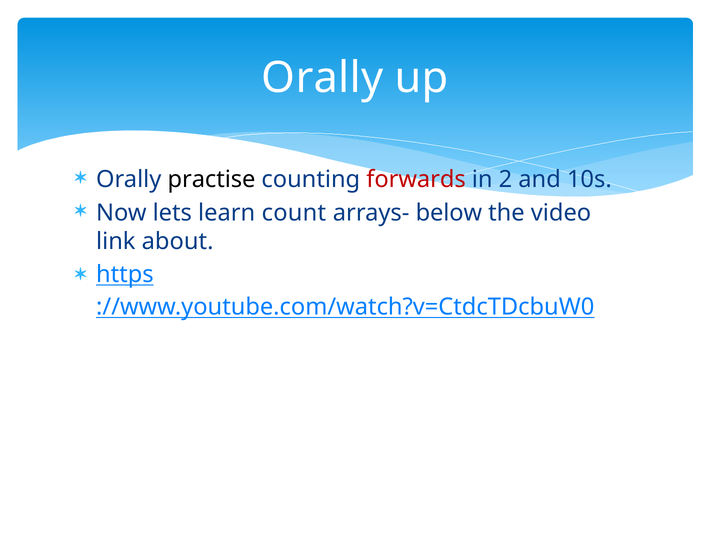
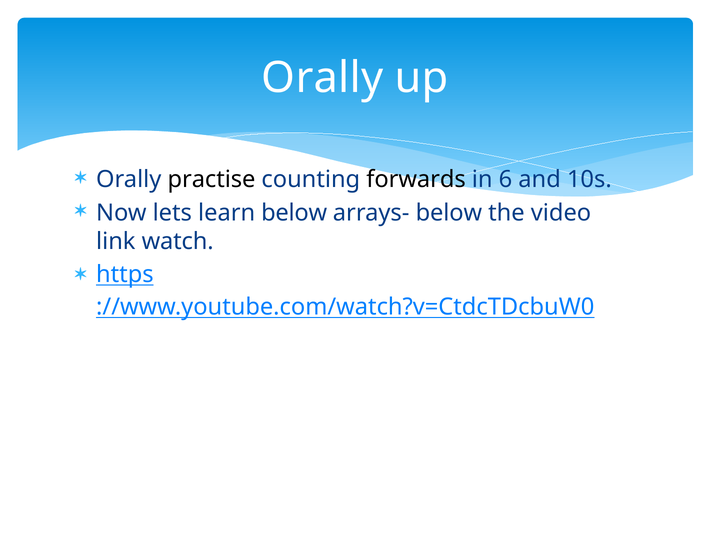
forwards colour: red -> black
2: 2 -> 6
learn count: count -> below
about: about -> watch
